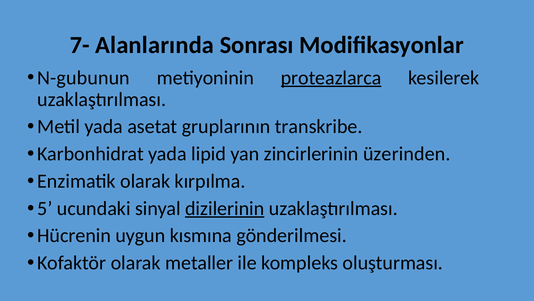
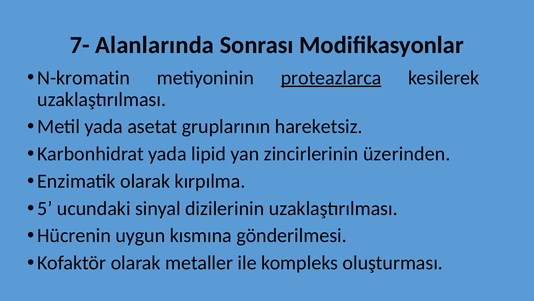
N-gubunun: N-gubunun -> N-kromatin
transkribe: transkribe -> hareketsiz
dizilerinin underline: present -> none
